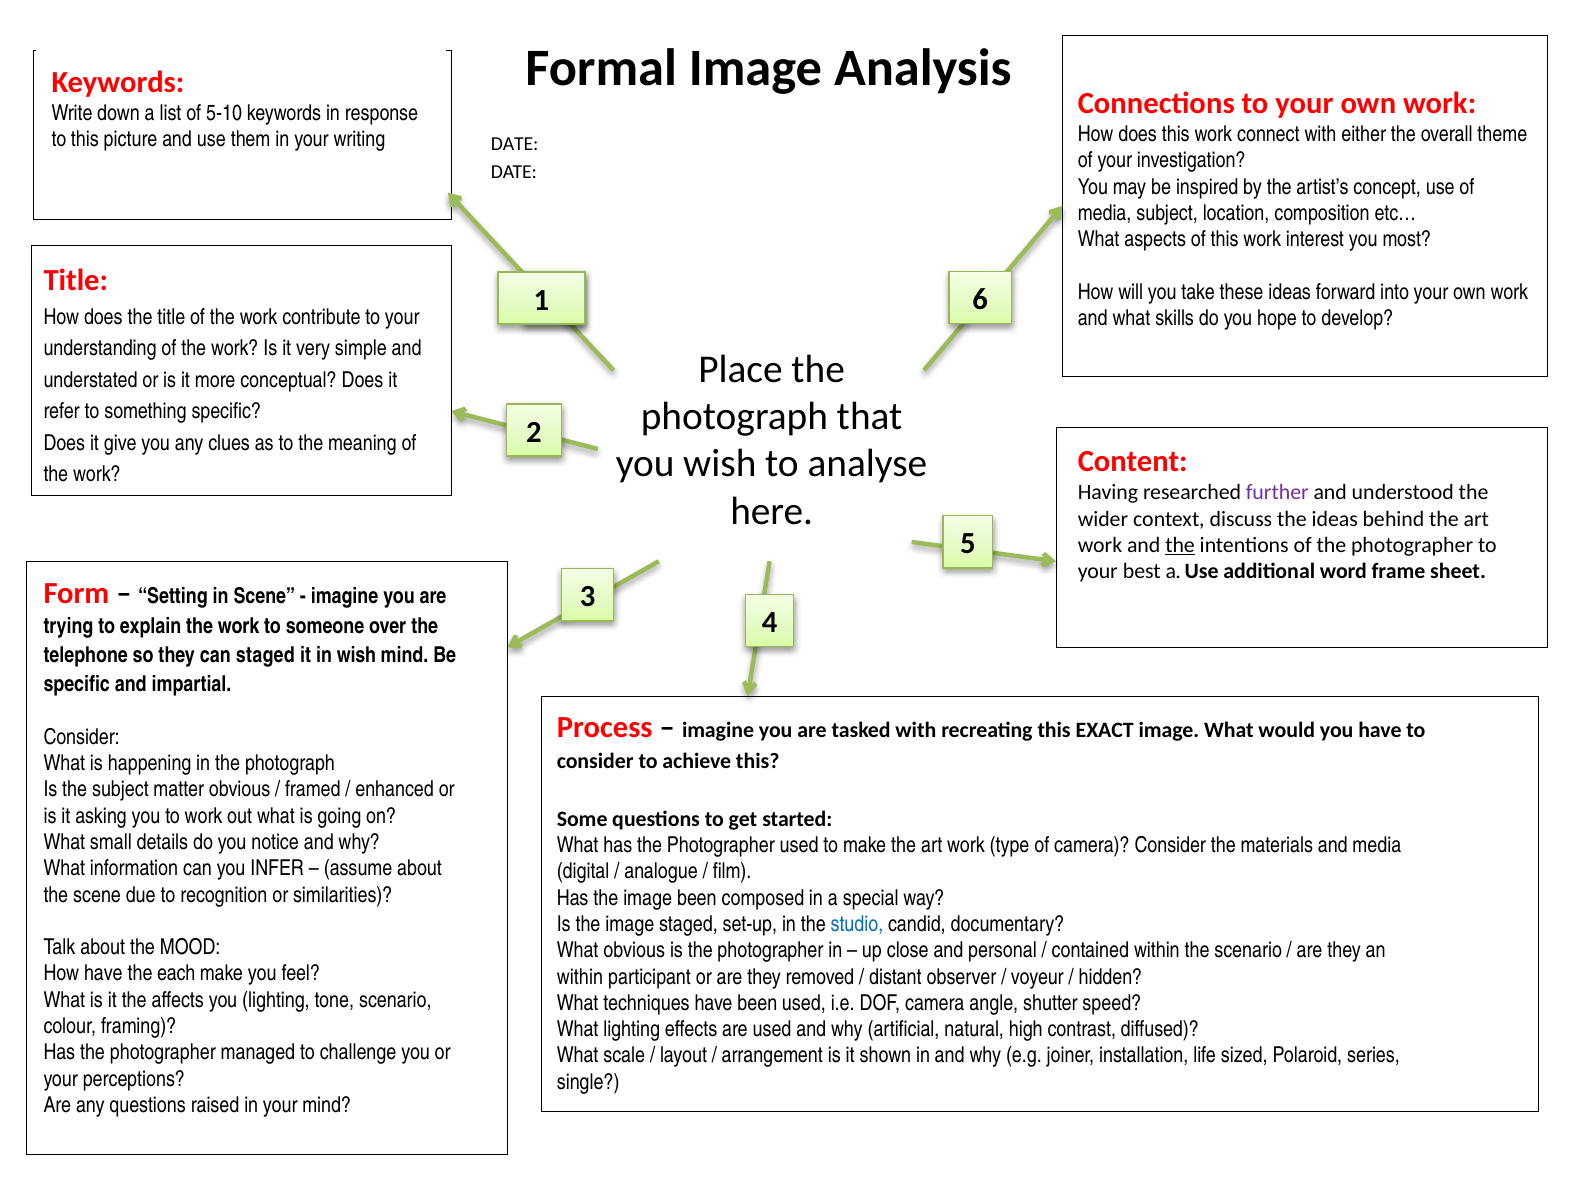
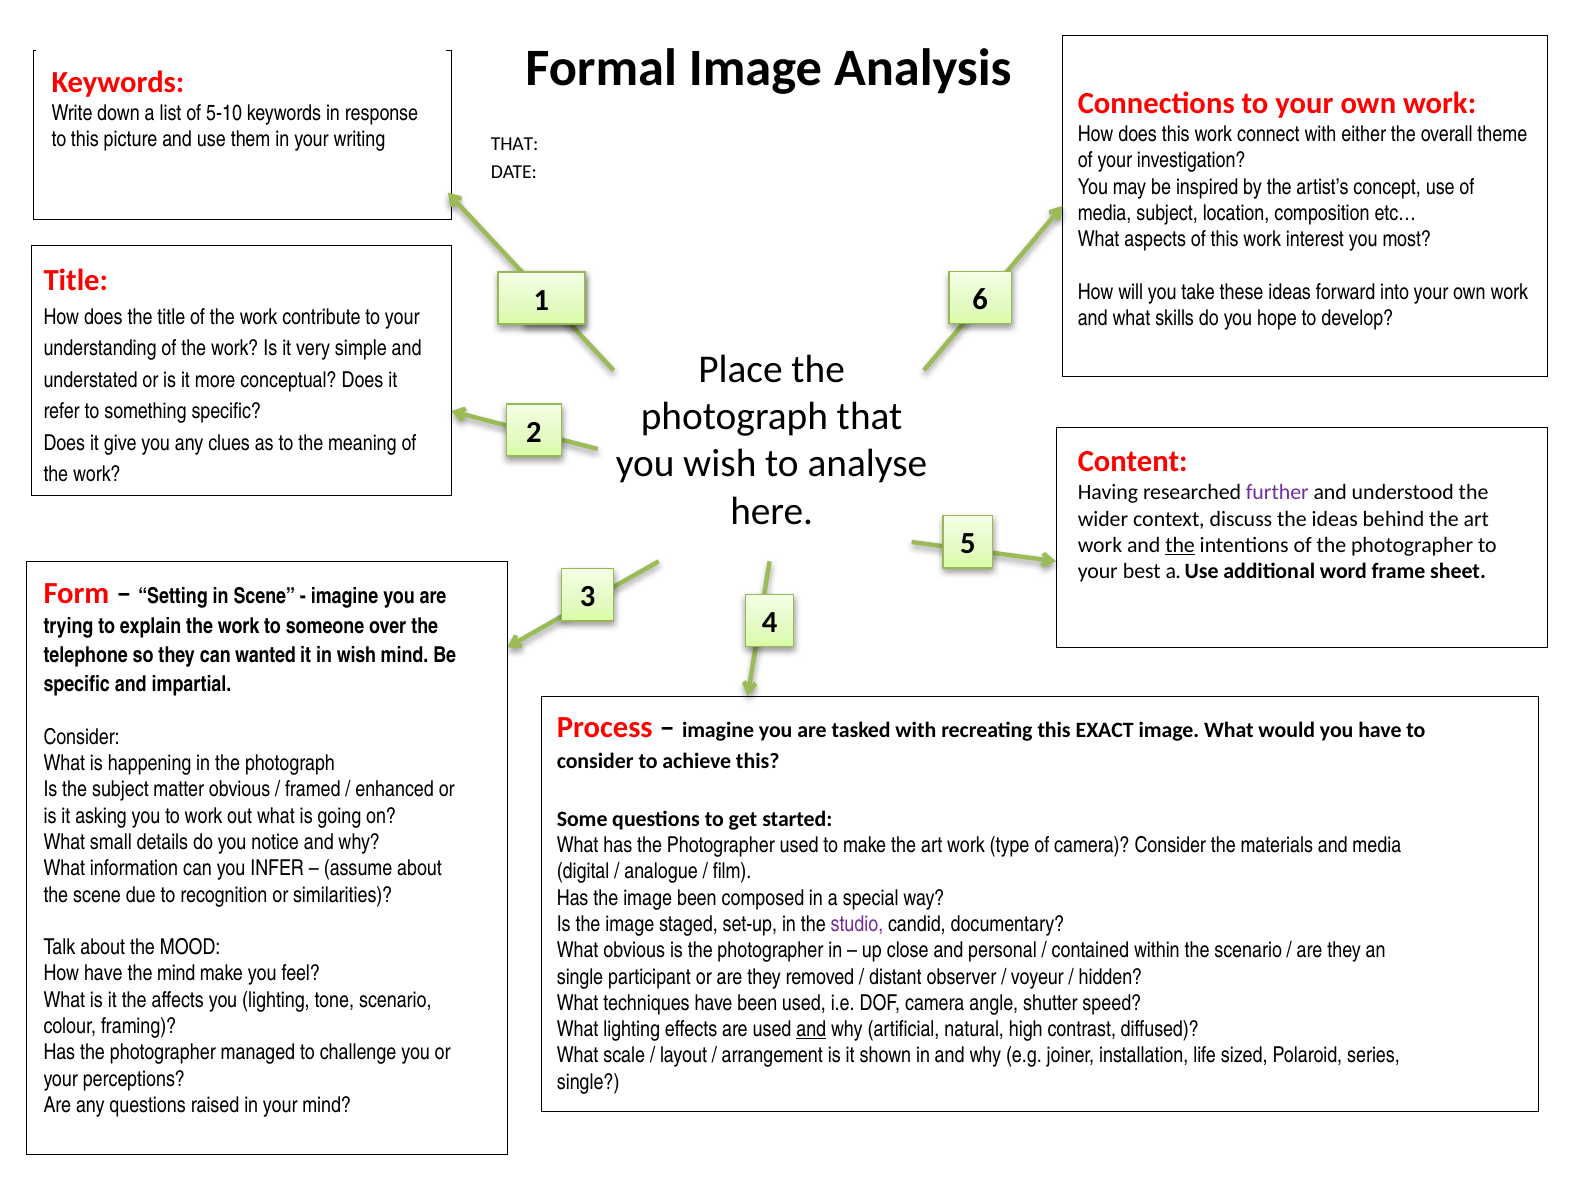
DATE at (515, 144): DATE -> THAT
can staged: staged -> wanted
studio colour: blue -> purple
the each: each -> mind
within at (580, 976): within -> single
and at (811, 1029) underline: none -> present
